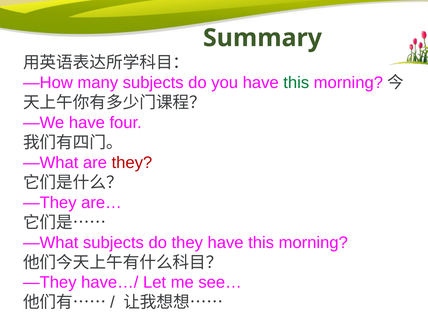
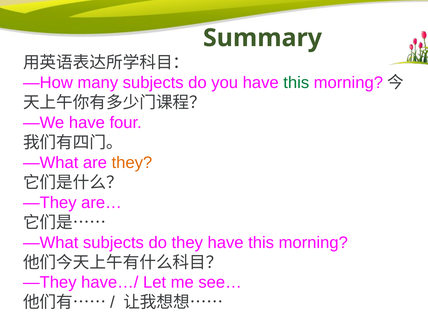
they at (132, 163) colour: red -> orange
